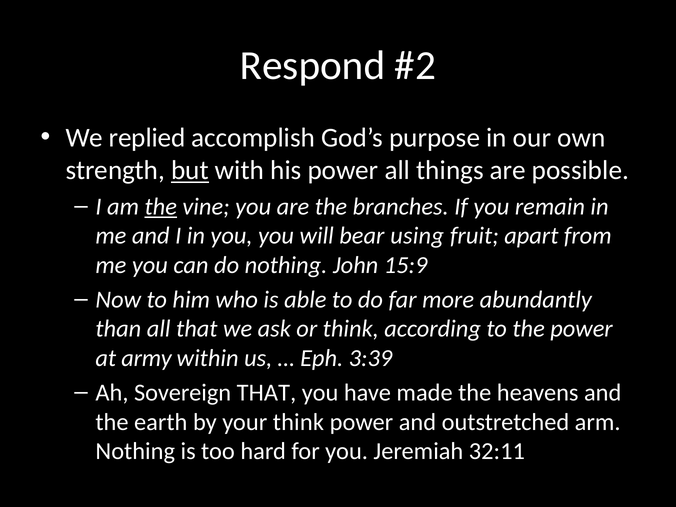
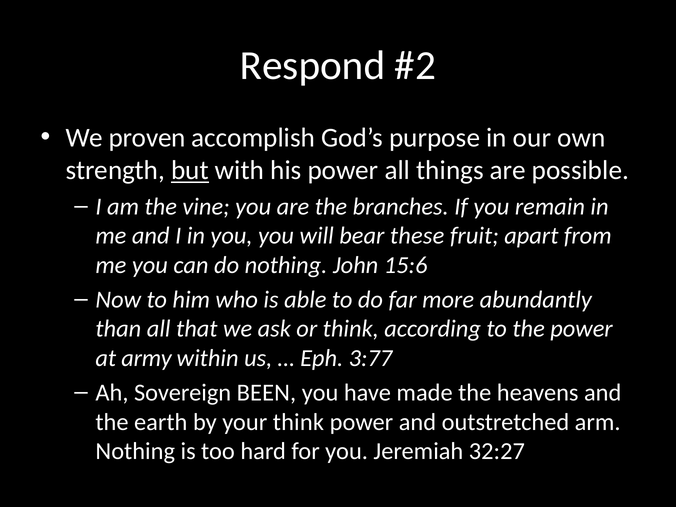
replied: replied -> proven
the at (161, 207) underline: present -> none
using: using -> these
15:9: 15:9 -> 15:6
3:39: 3:39 -> 3:77
Sovereign THAT: THAT -> BEEN
32:11: 32:11 -> 32:27
